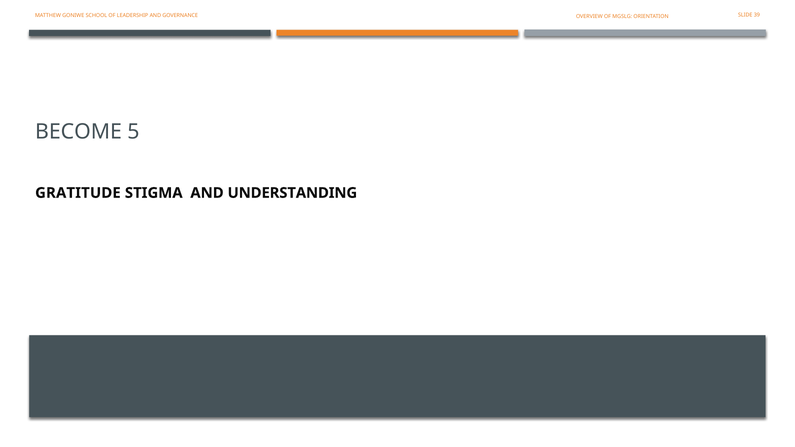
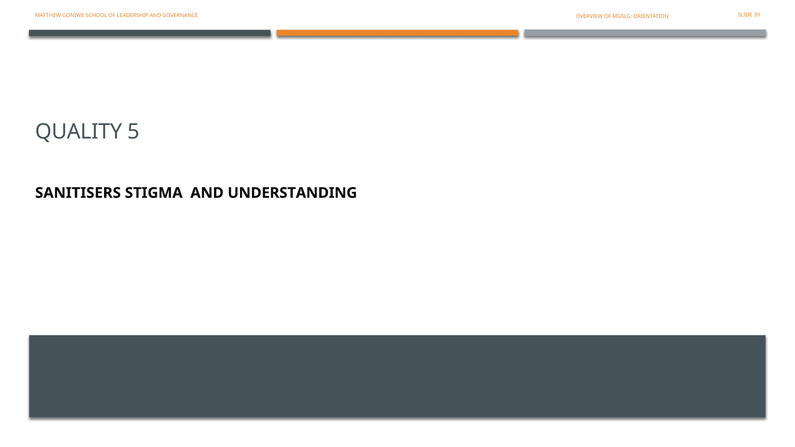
BECOME: BECOME -> QUALITY
GRATITUDE: GRATITUDE -> SANITISERS
